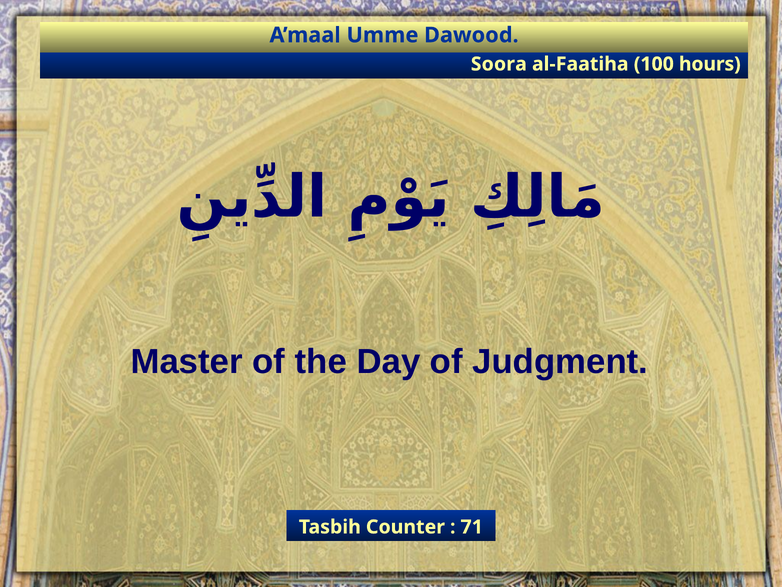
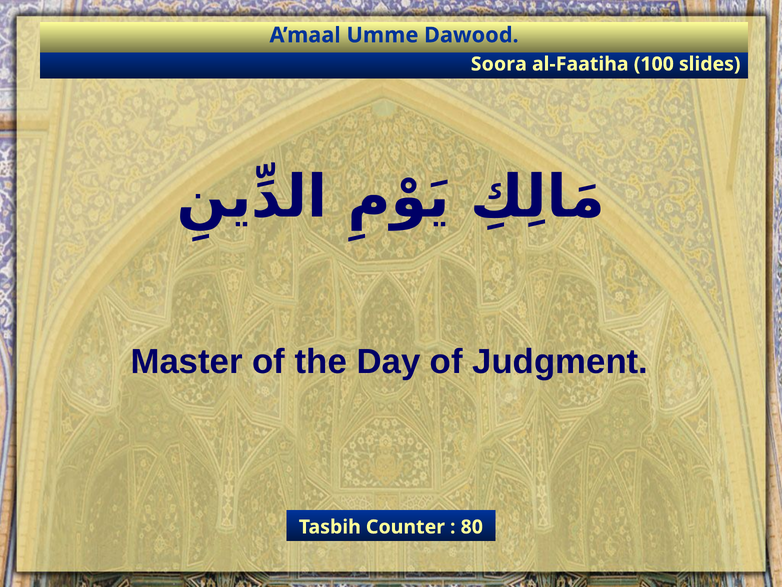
hours: hours -> slides
71: 71 -> 80
